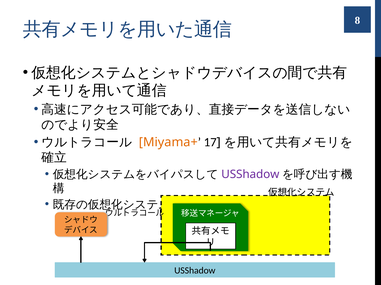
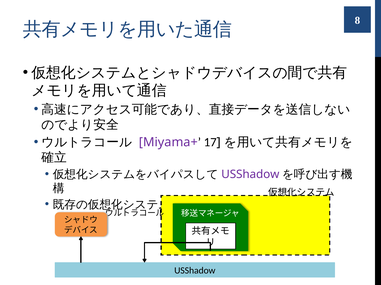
Miyama+ colour: orange -> purple
